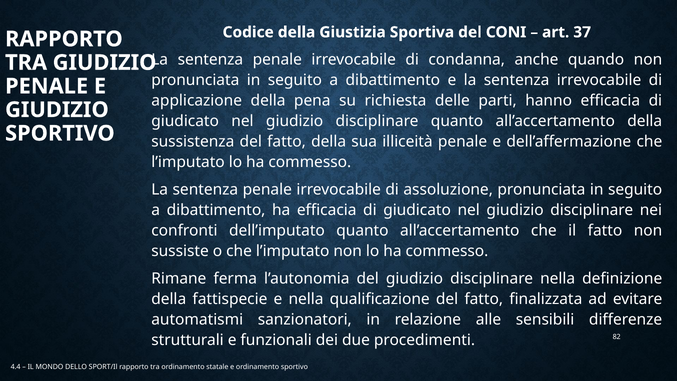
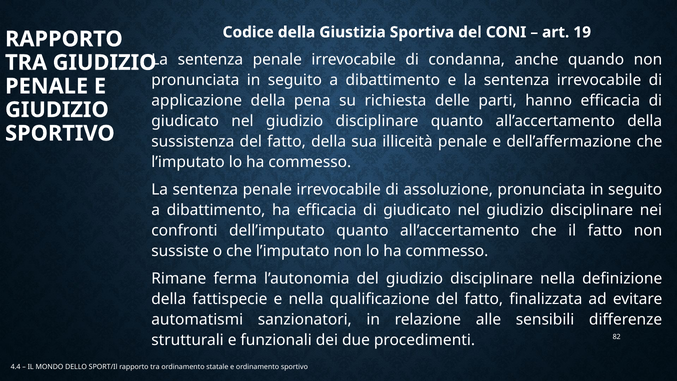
37: 37 -> 19
